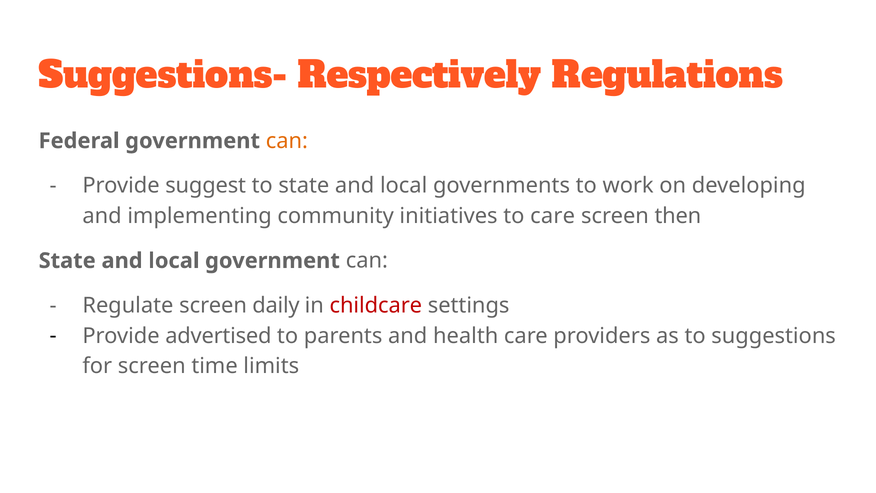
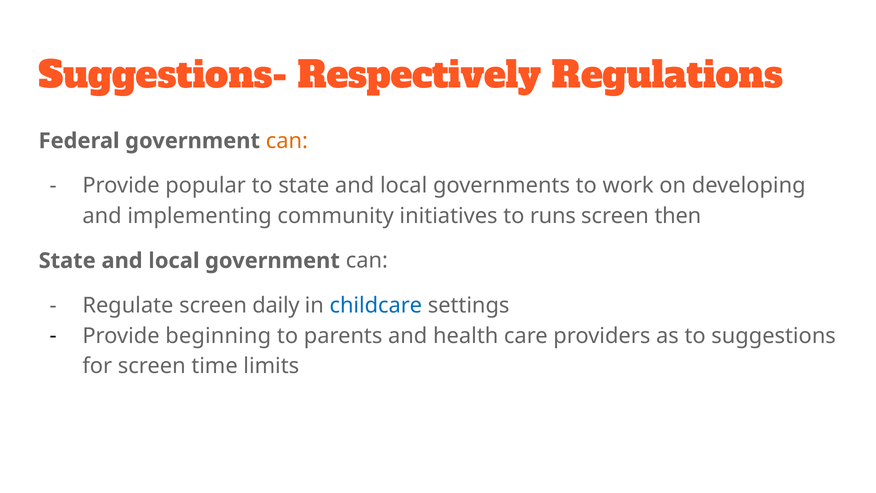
suggest: suggest -> popular
to care: care -> runs
childcare colour: red -> blue
advertised: advertised -> beginning
